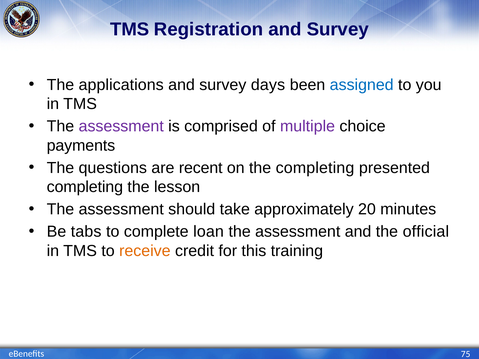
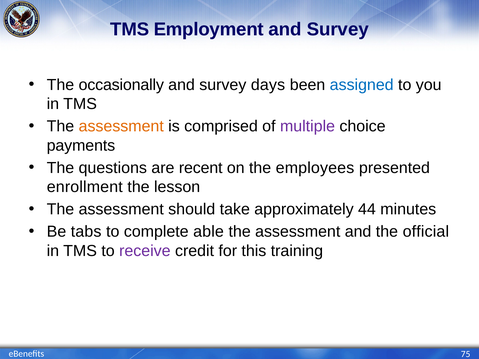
Registration: Registration -> Employment
applications: applications -> occasionally
assessment at (121, 126) colour: purple -> orange
the completing: completing -> employees
completing at (85, 187): completing -> enrollment
20: 20 -> 44
loan: loan -> able
receive colour: orange -> purple
